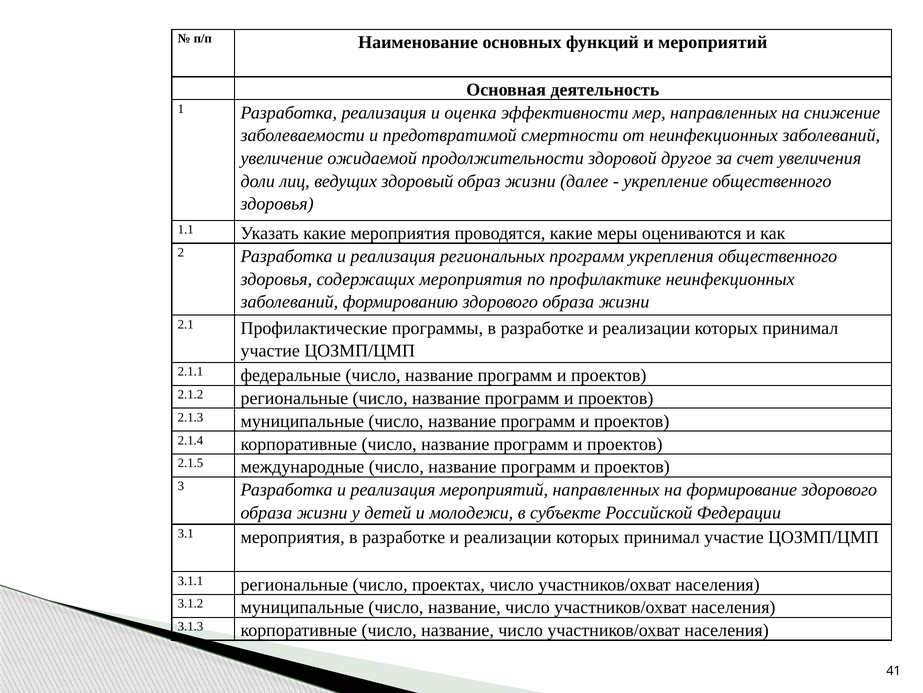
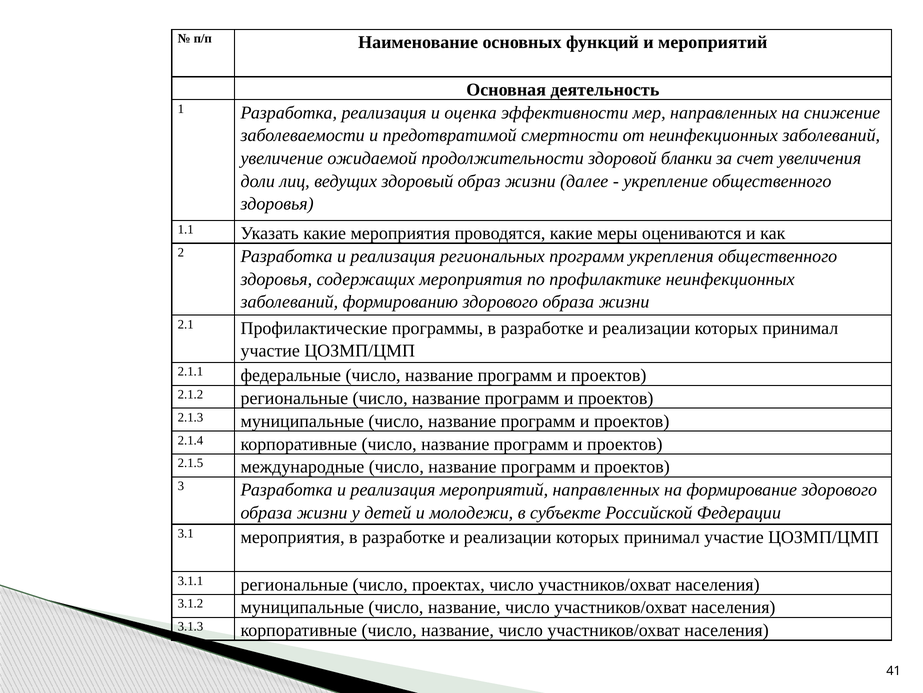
другое: другое -> бланки
